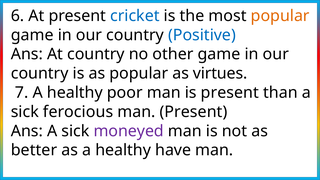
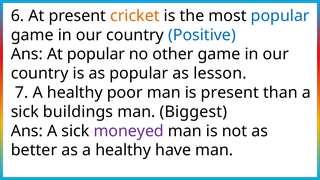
cricket colour: blue -> orange
popular at (280, 16) colour: orange -> blue
At country: country -> popular
virtues: virtues -> lesson
ferocious: ferocious -> buildings
man Present: Present -> Biggest
